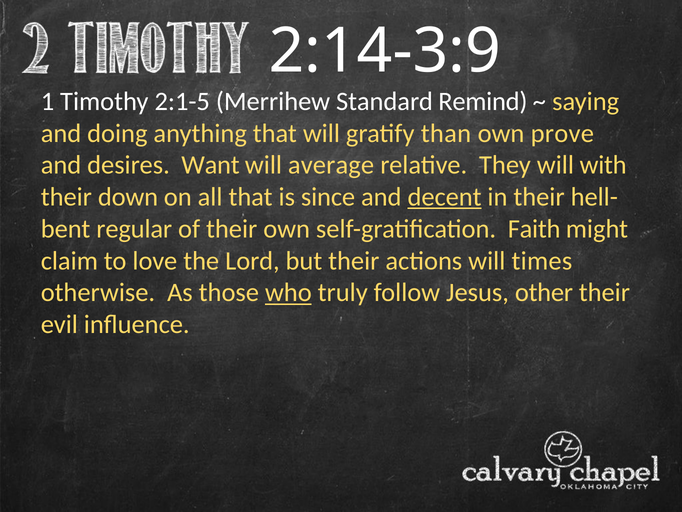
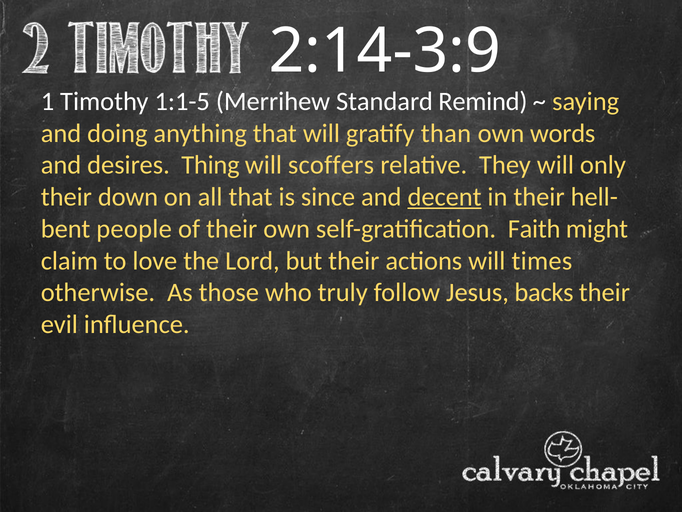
2:1-5: 2:1-5 -> 1:1-5
prove: prove -> words
Want: Want -> Thing
average: average -> scoffers
with: with -> only
regular: regular -> people
who underline: present -> none
other: other -> backs
